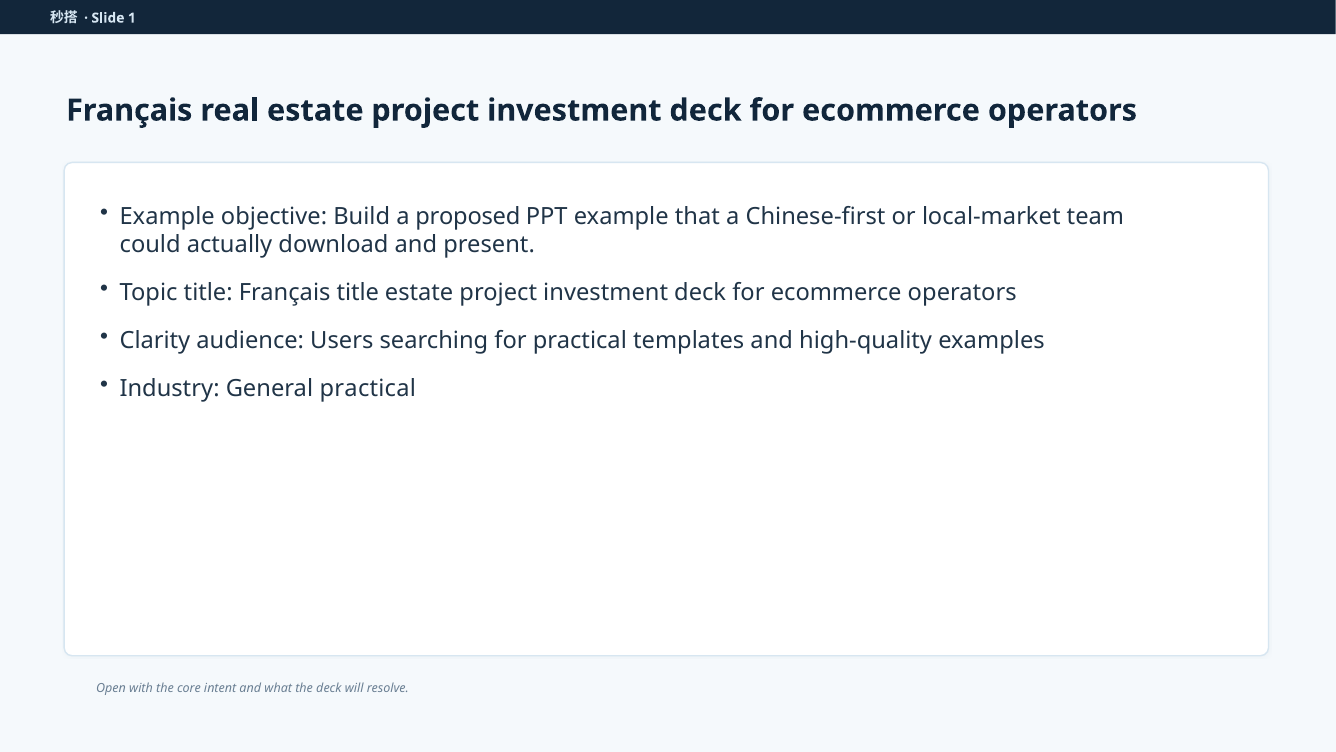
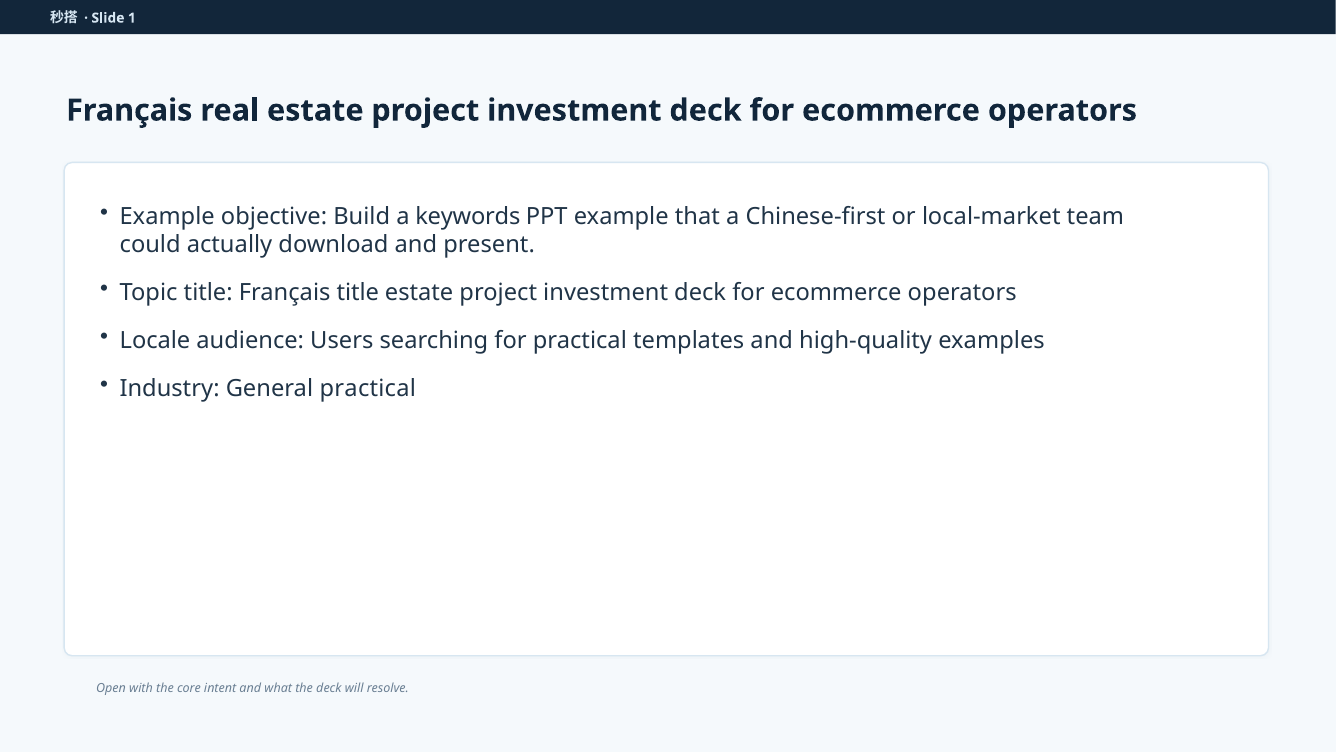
proposed: proposed -> keywords
Clarity: Clarity -> Locale
